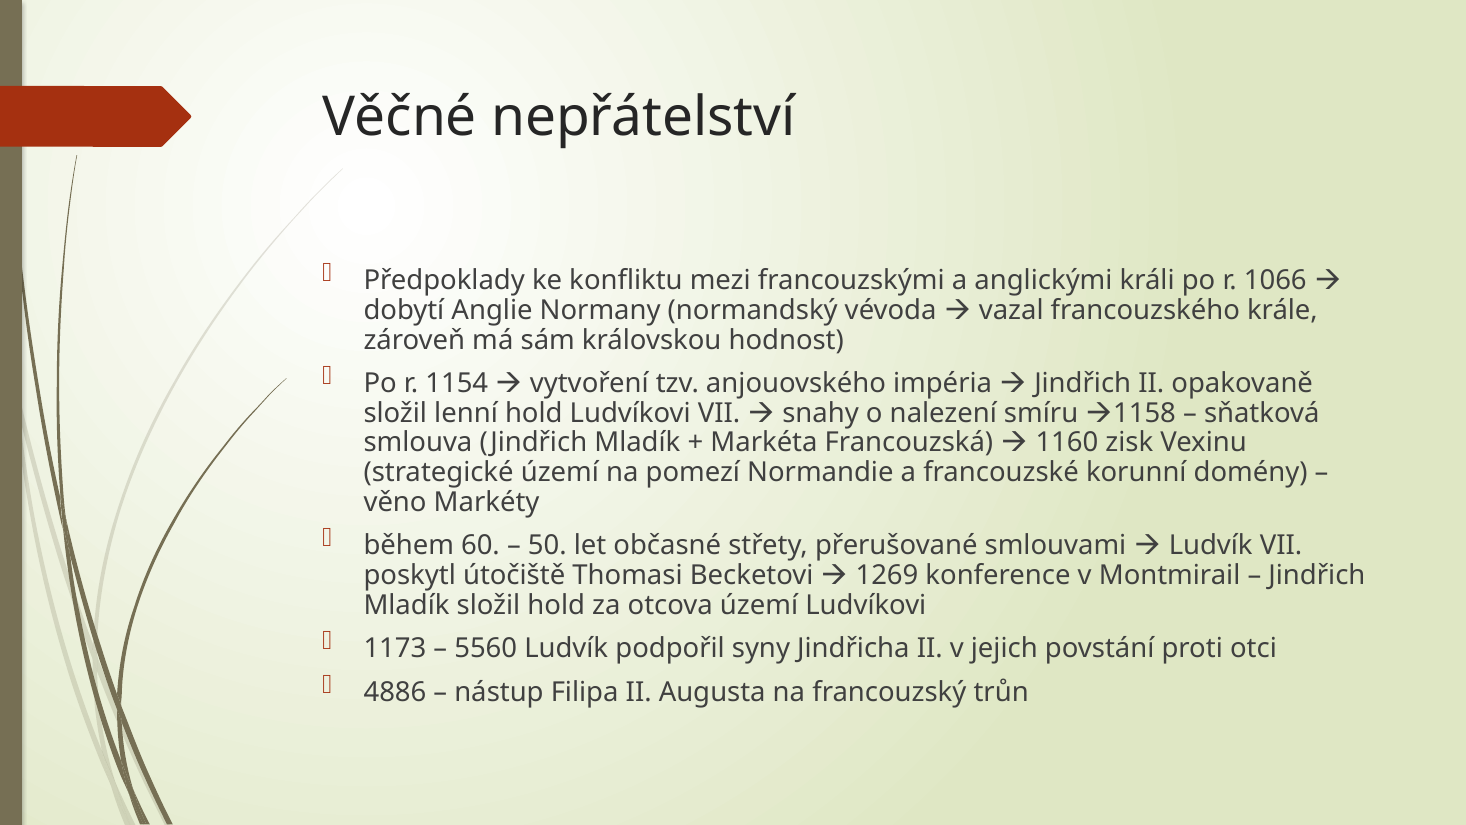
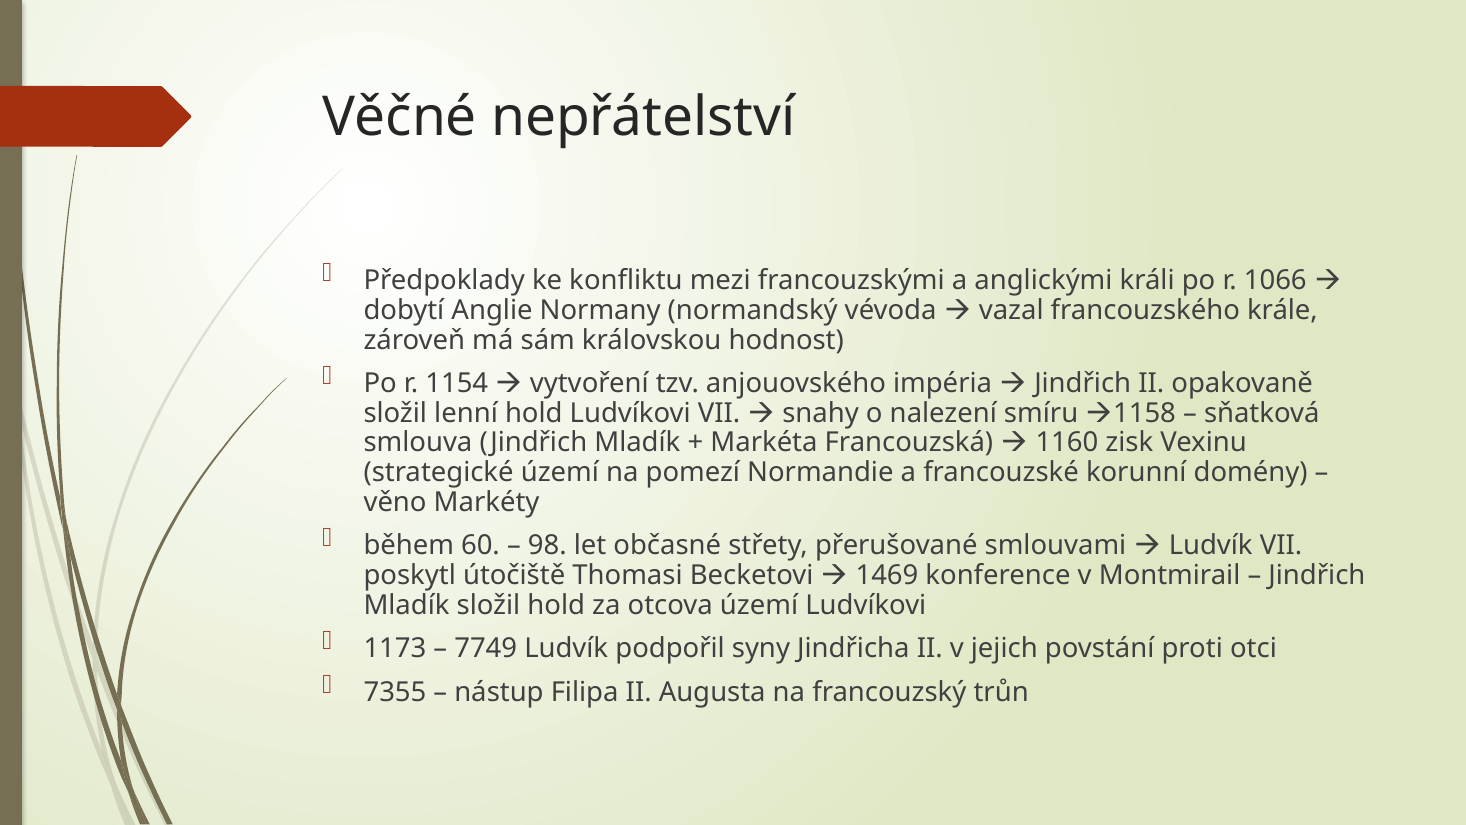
50: 50 -> 98
1269: 1269 -> 1469
5560: 5560 -> 7749
4886: 4886 -> 7355
